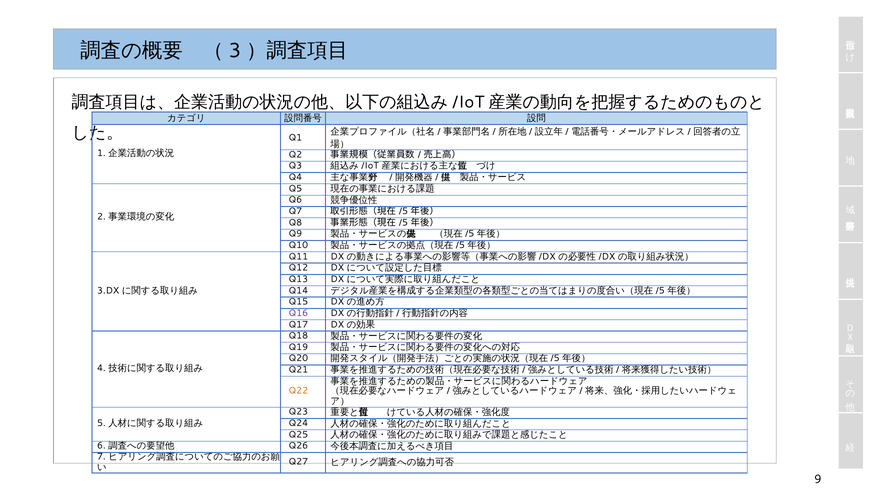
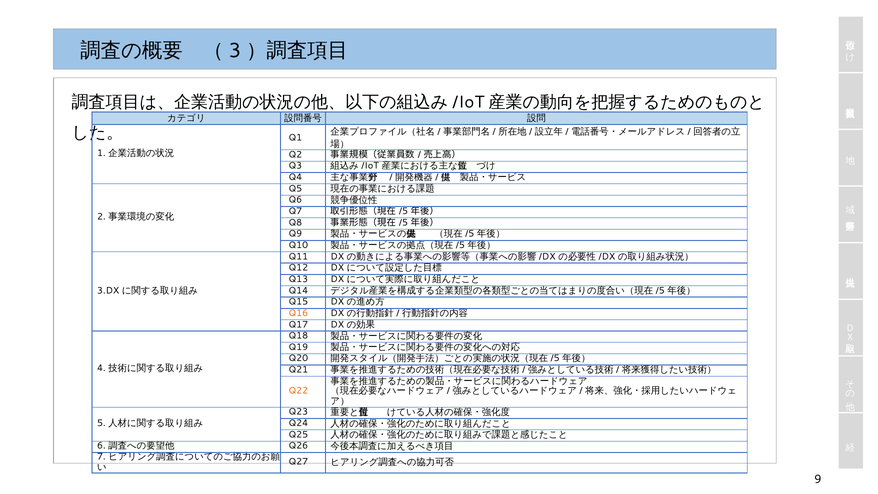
Q16 colour: purple -> orange
